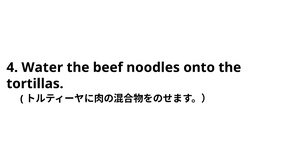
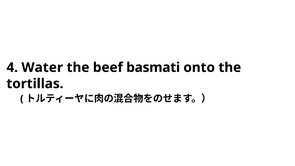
noodles: noodles -> basmati
